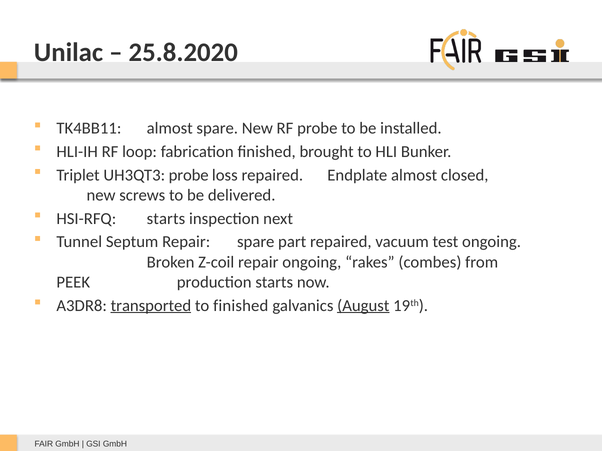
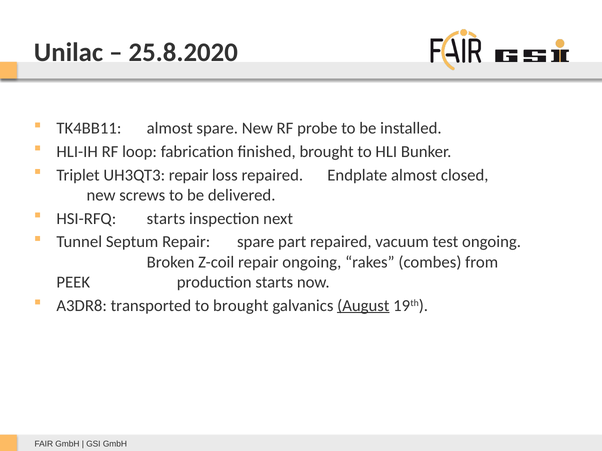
UH3QT3 probe: probe -> repair
transported underline: present -> none
to finished: finished -> brought
